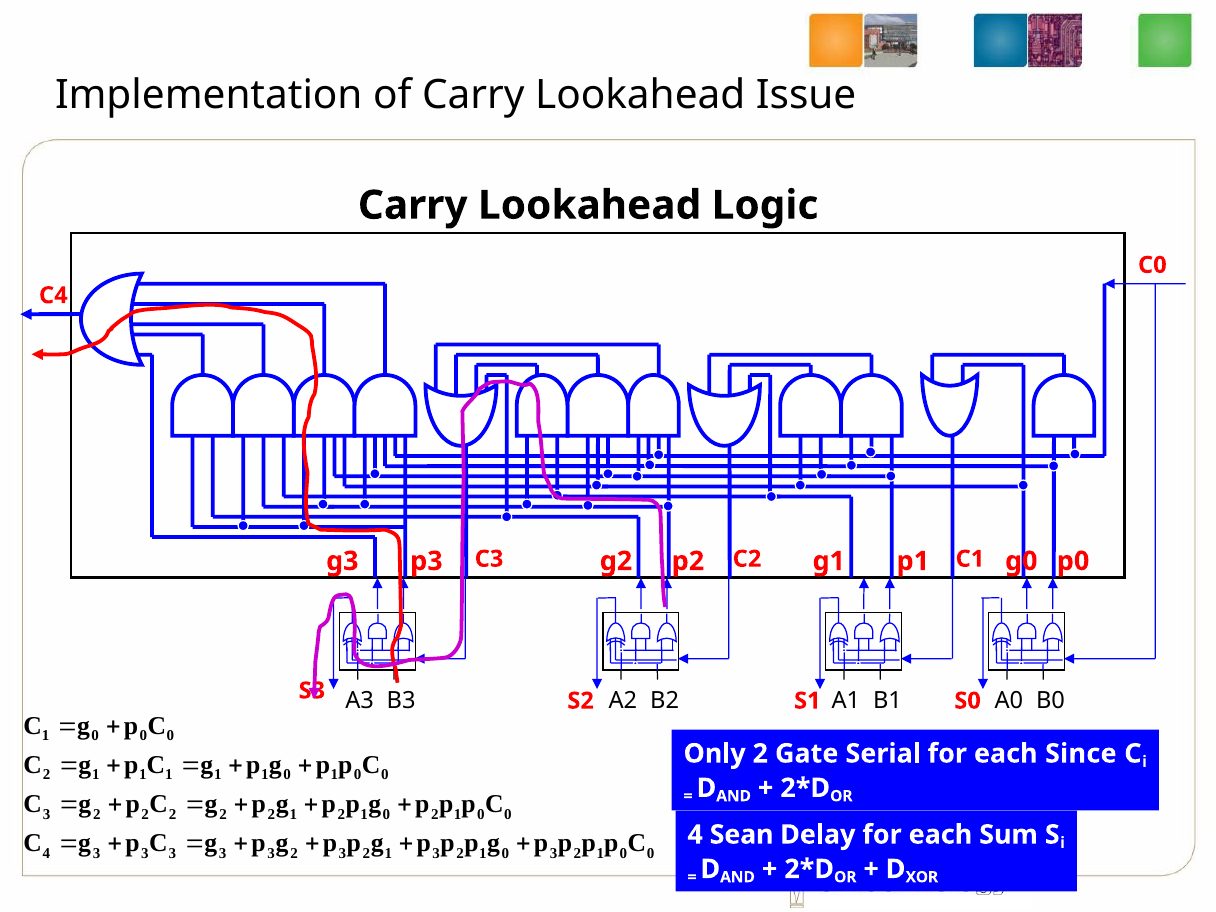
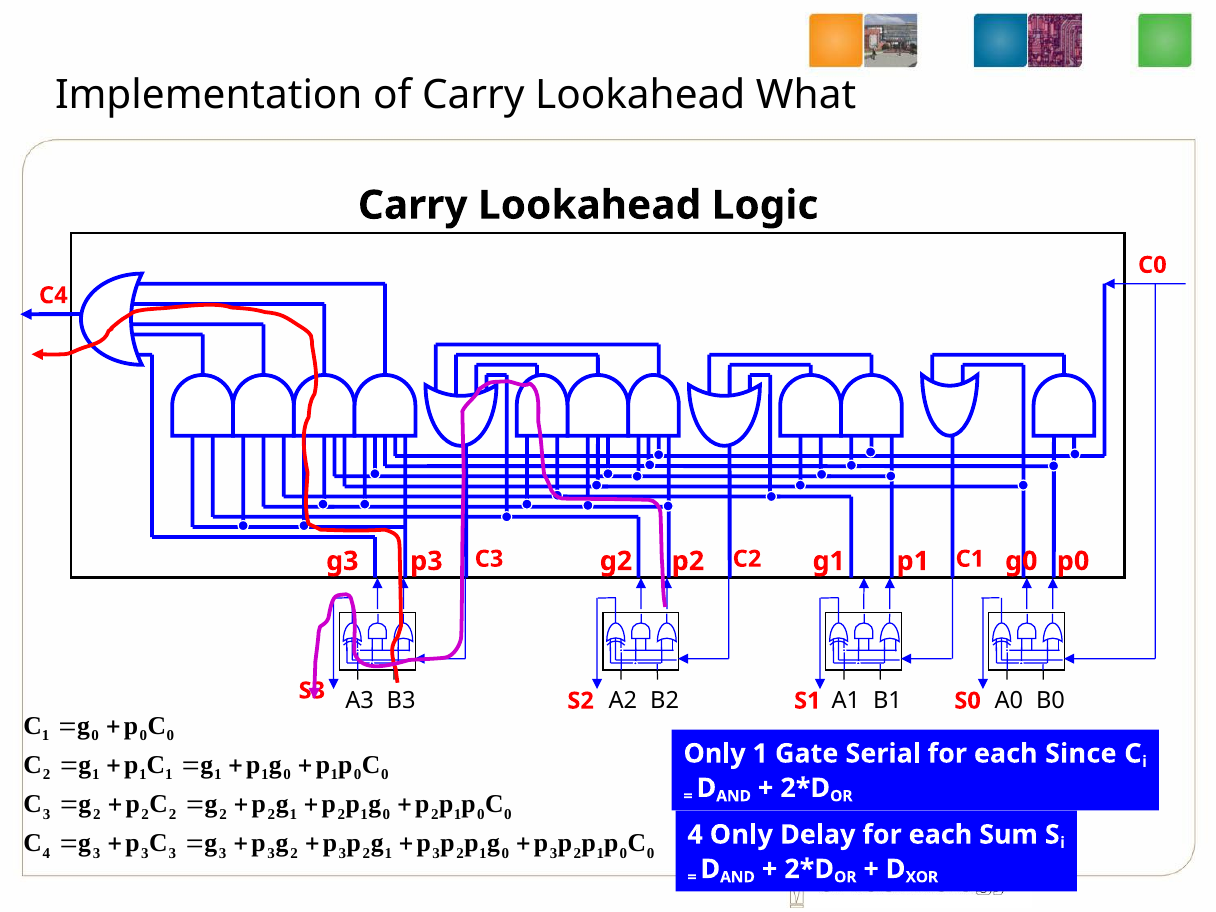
Issue: Issue -> What
Only 2: 2 -> 1
4 Sean: Sean -> Only
